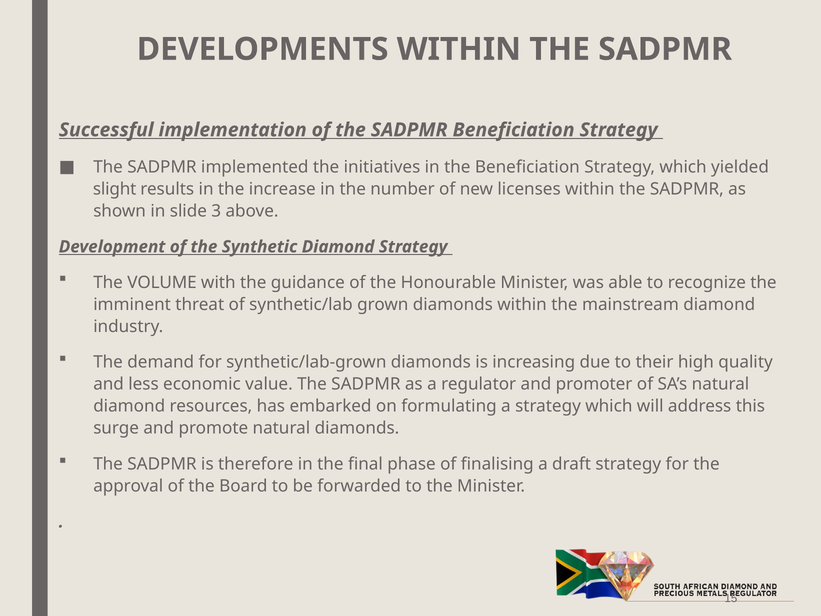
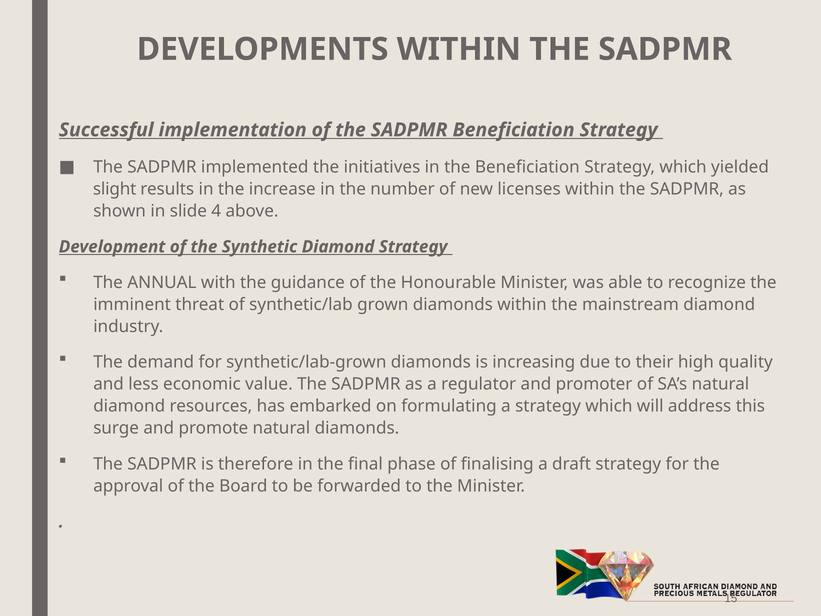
3: 3 -> 4
VOLUME: VOLUME -> ANNUAL
